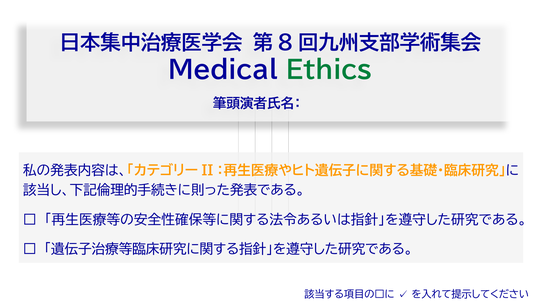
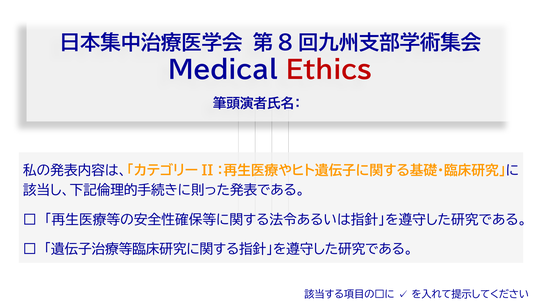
Ethics colour: green -> red
